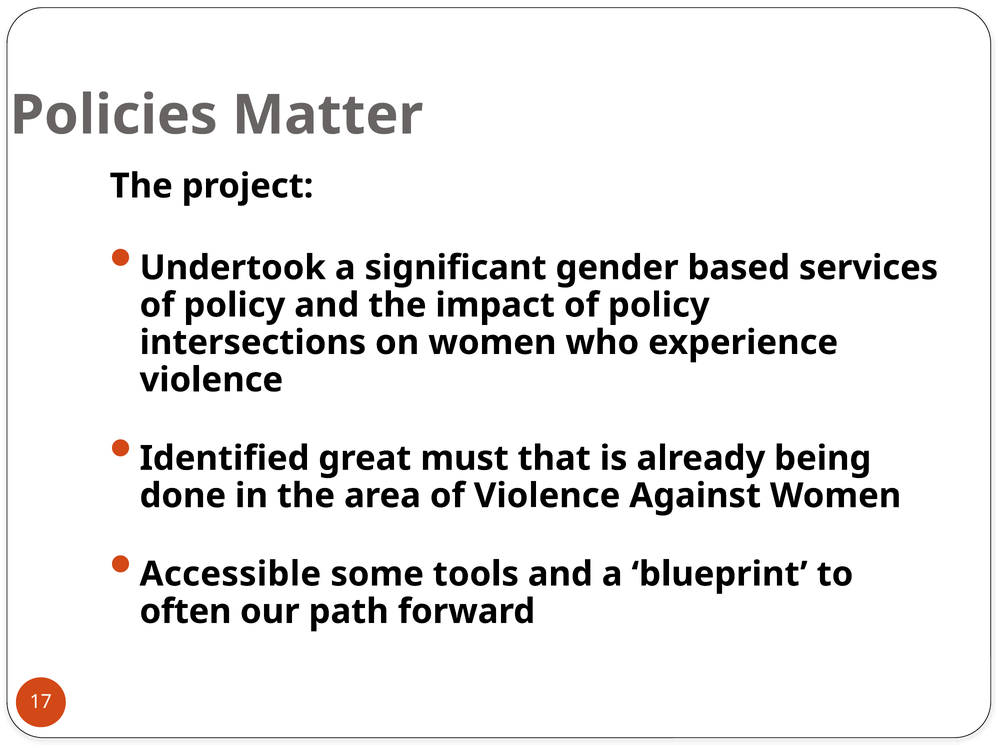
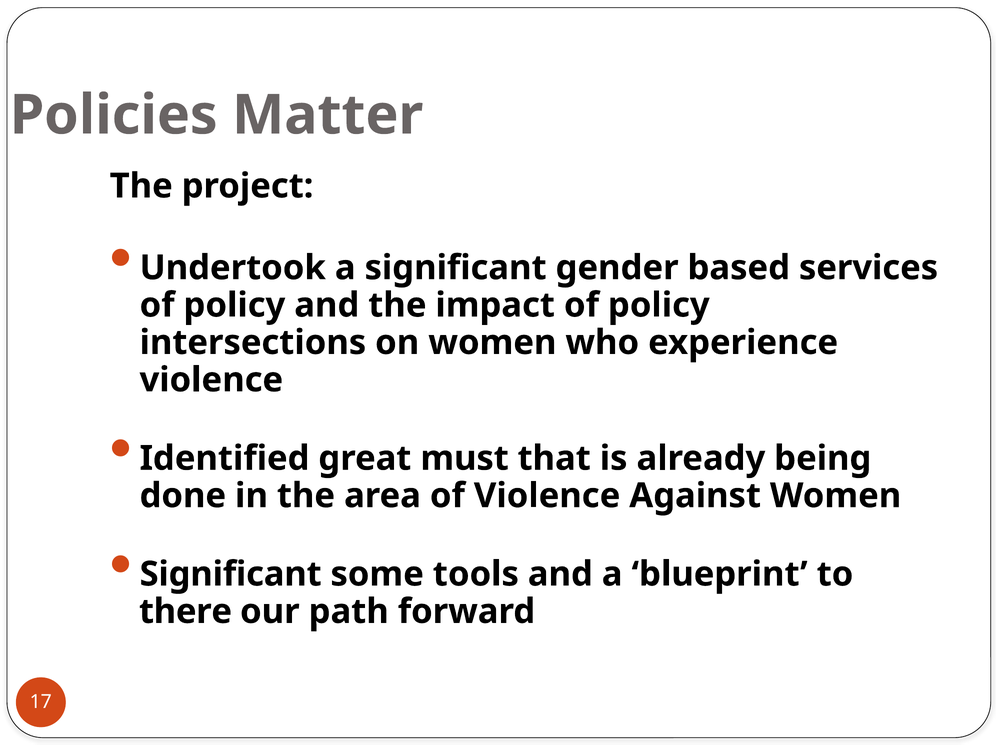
Accessible at (230, 575): Accessible -> Significant
often: often -> there
